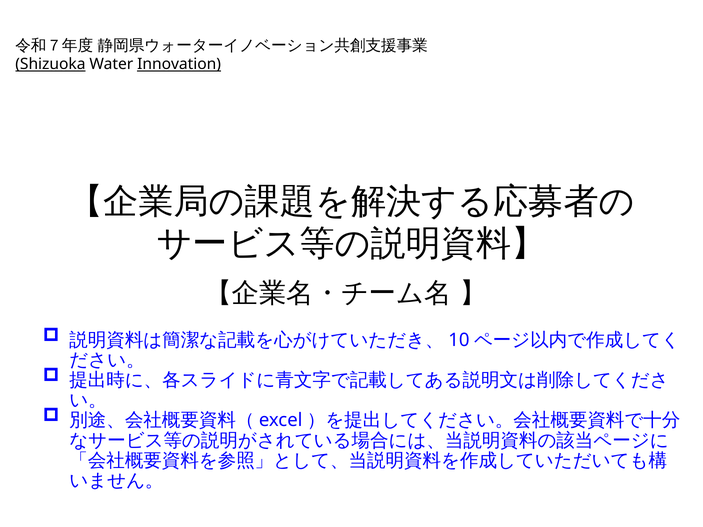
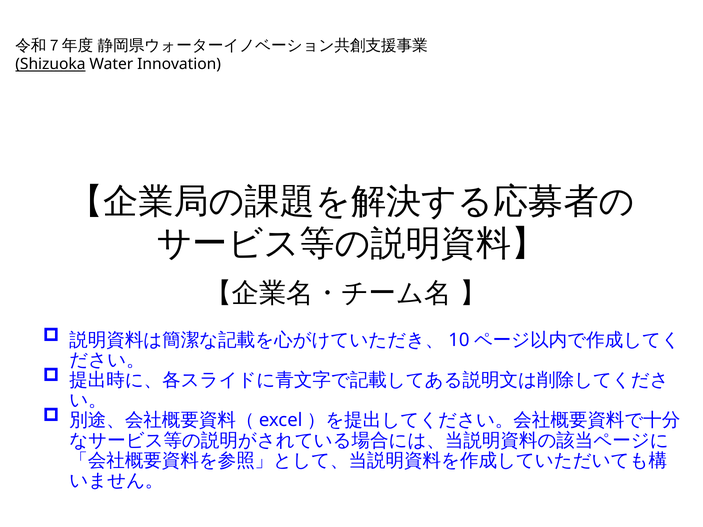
Innovation underline: present -> none
